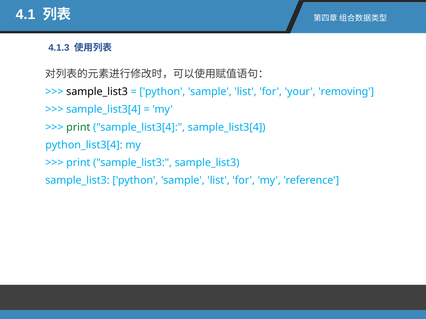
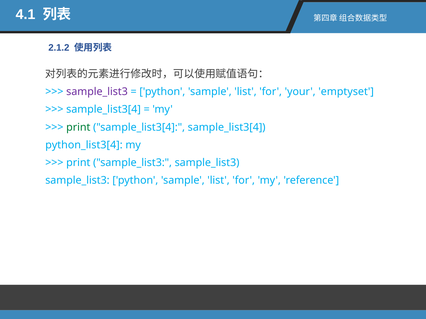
4.1.3: 4.1.3 -> 2.1.2
sample_list3 at (97, 92) colour: black -> purple
removing: removing -> emptyset
